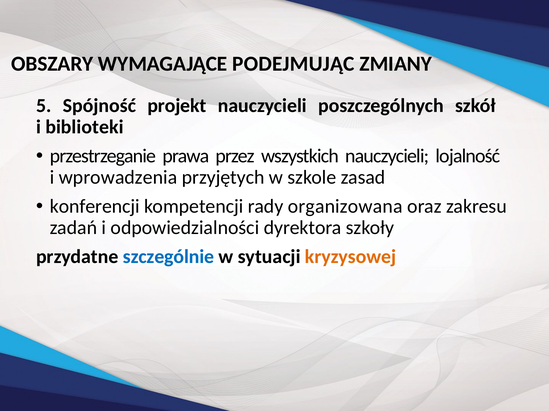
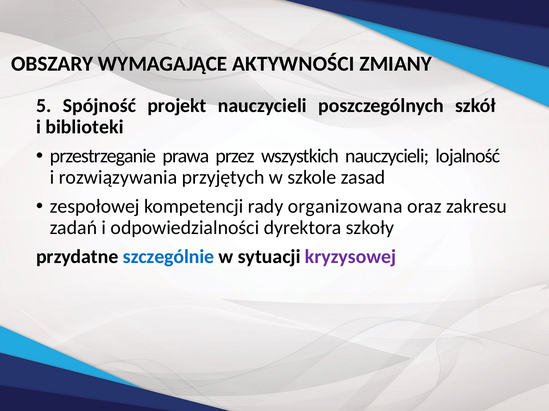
PODEJMUJĄC: PODEJMUJĄC -> AKTYWNOŚCI
wprowadzenia: wprowadzenia -> rozwiązywania
konferencji: konferencji -> zespołowej
kryzysowej colour: orange -> purple
